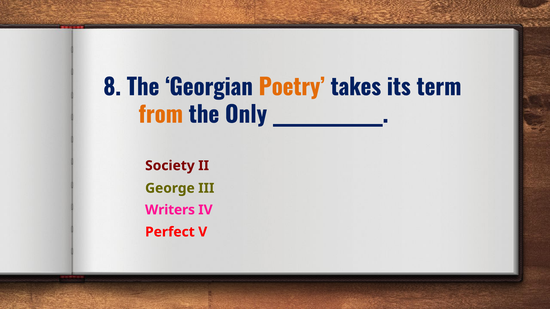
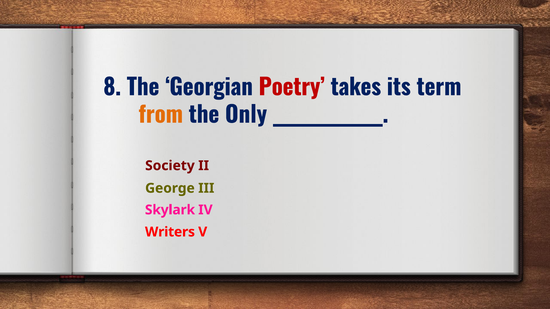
Poetry colour: orange -> red
Writers: Writers -> Skylark
Perfect: Perfect -> Writers
